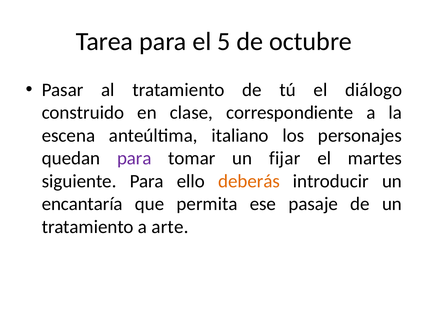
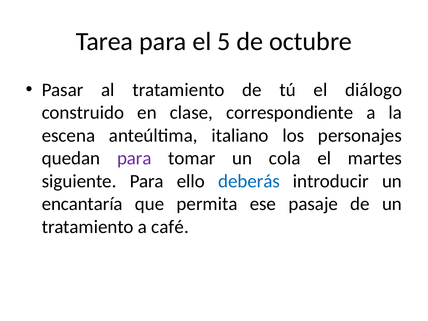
fijar: fijar -> cola
deberás colour: orange -> blue
arte: arte -> café
